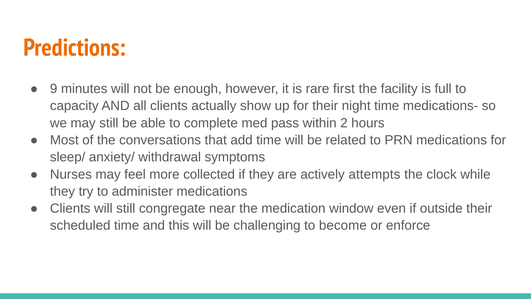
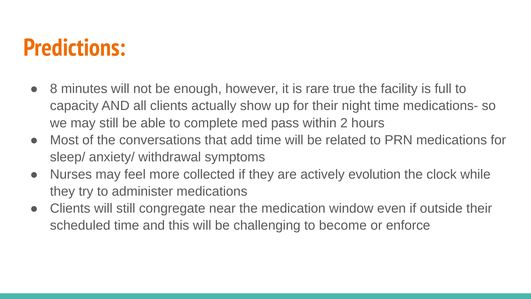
9: 9 -> 8
first: first -> true
attempts: attempts -> evolution
